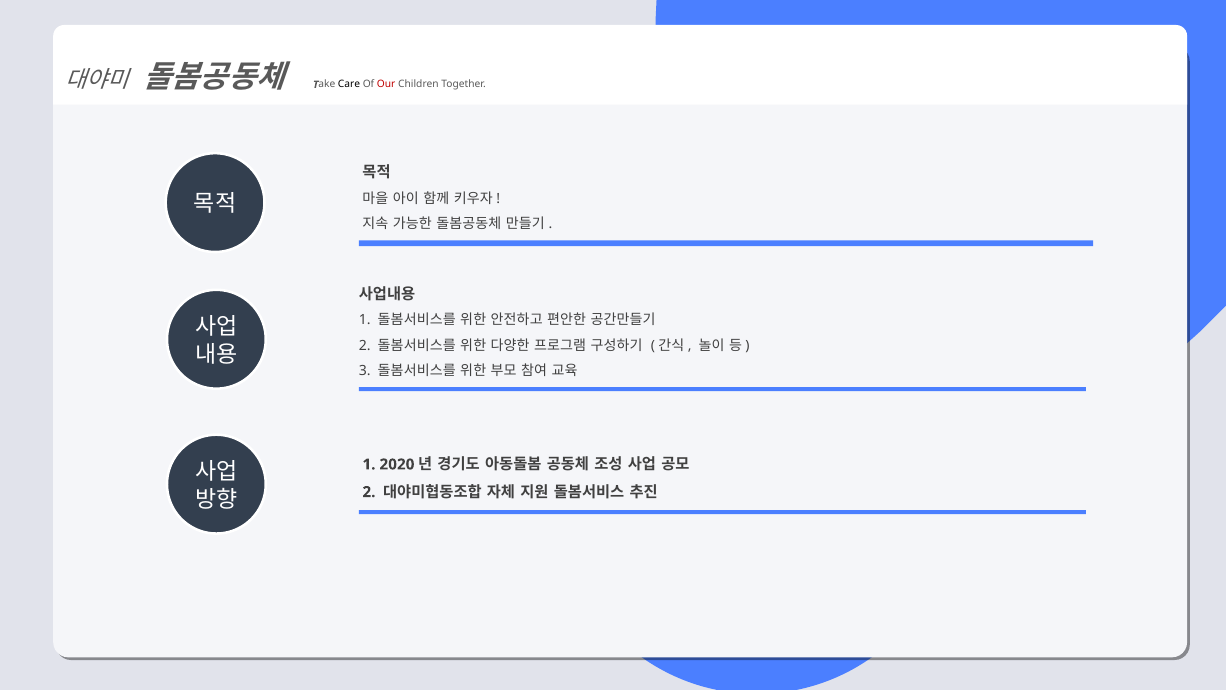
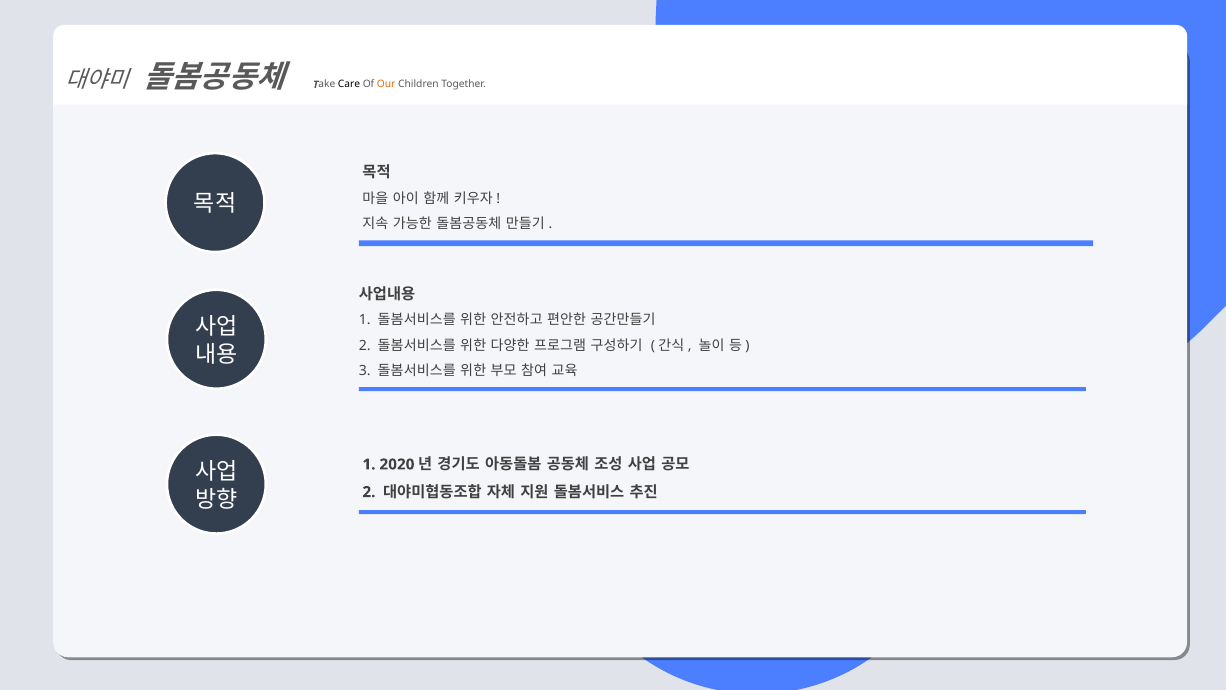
Our colour: red -> orange
